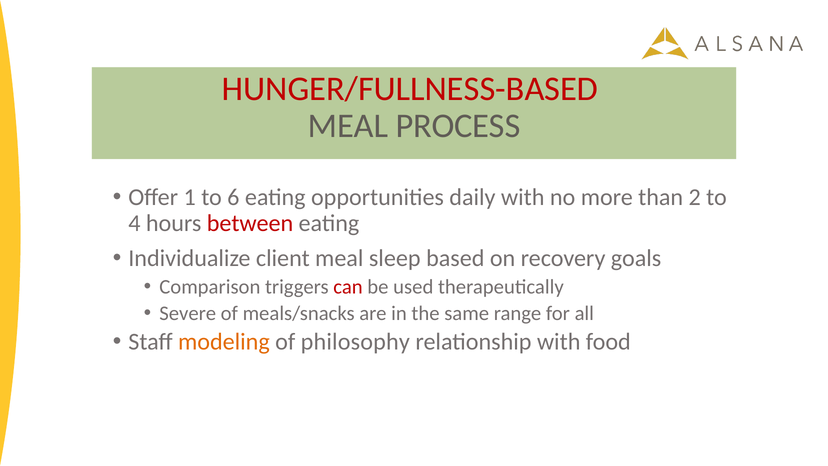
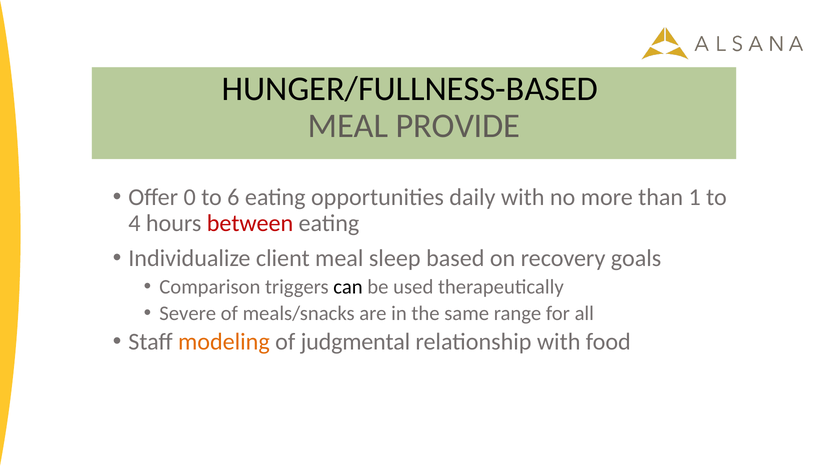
HUNGER/FULLNESS-BASED colour: red -> black
PROCESS: PROCESS -> PROVIDE
1: 1 -> 0
2: 2 -> 1
can colour: red -> black
philosophy: philosophy -> judgmental
